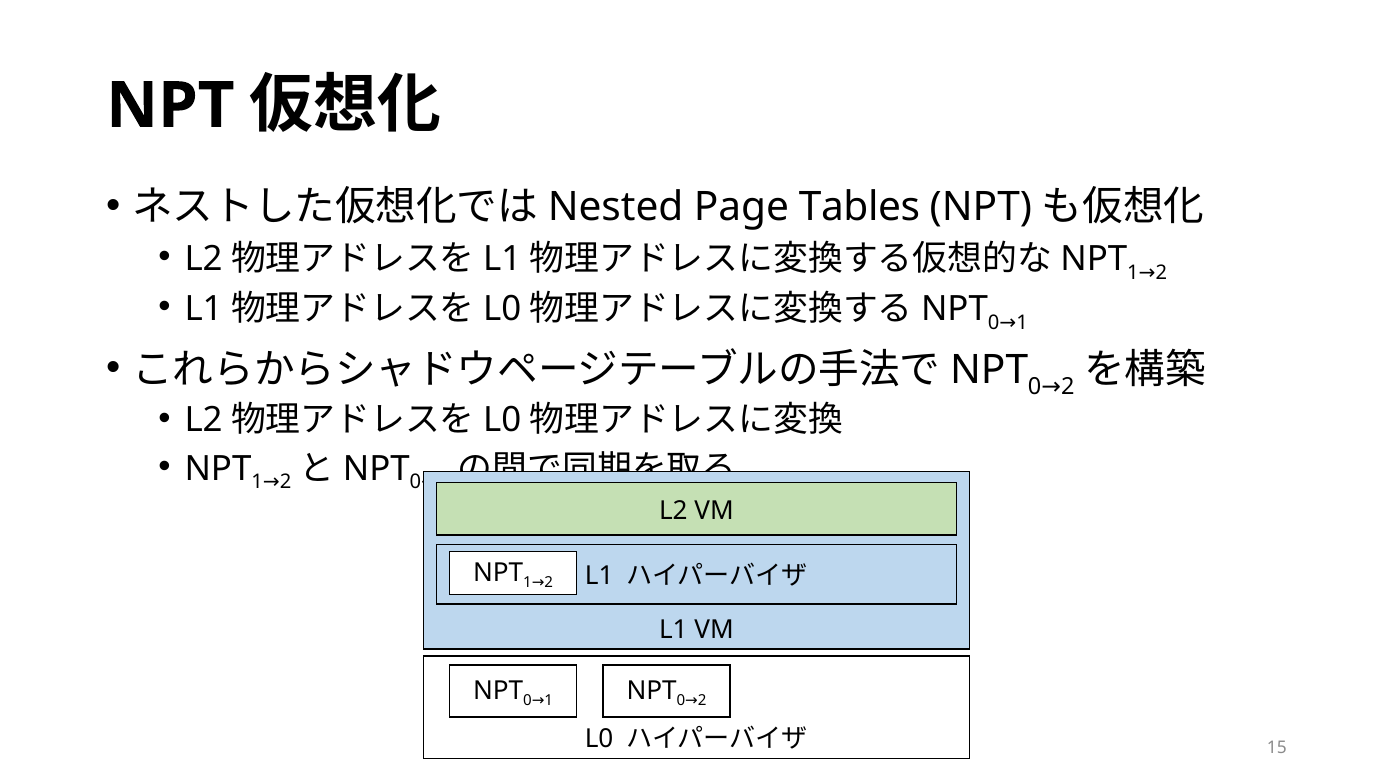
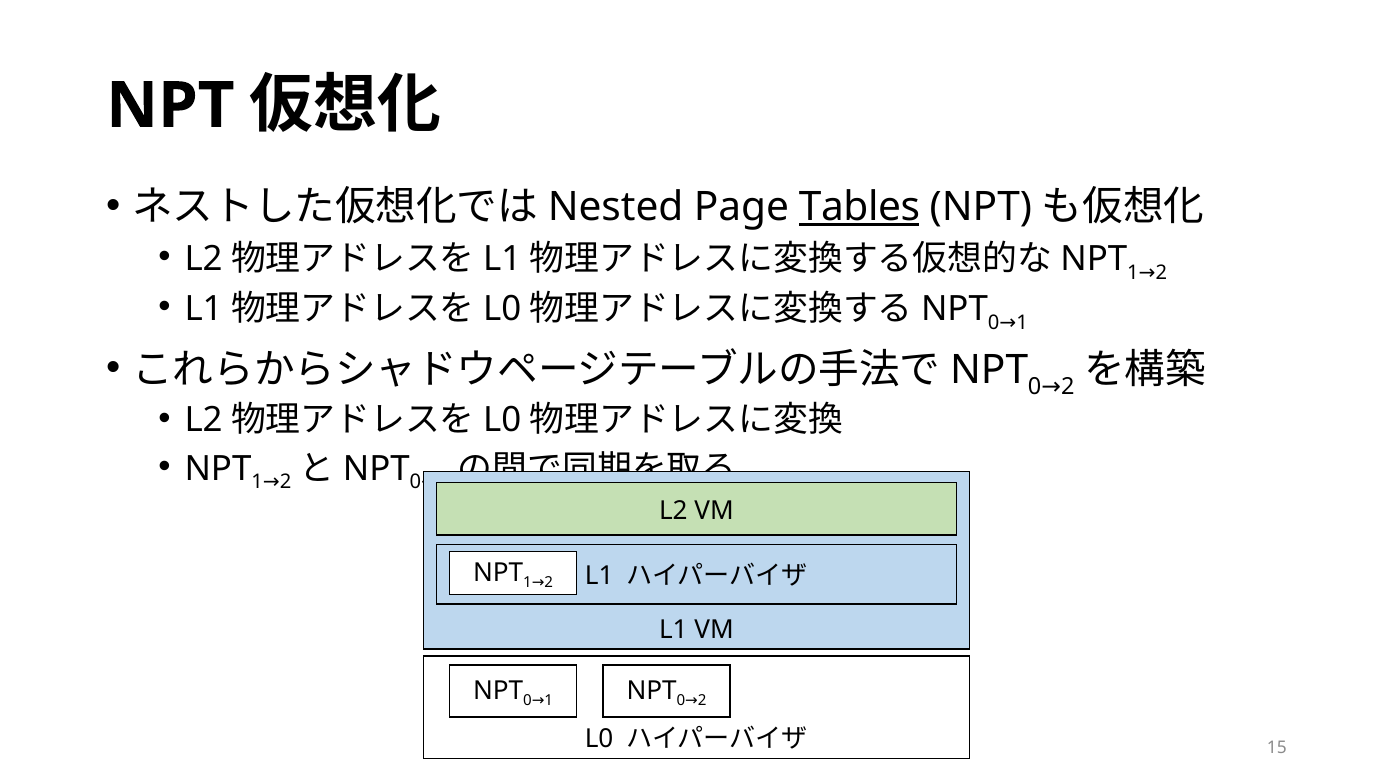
Tables underline: none -> present
